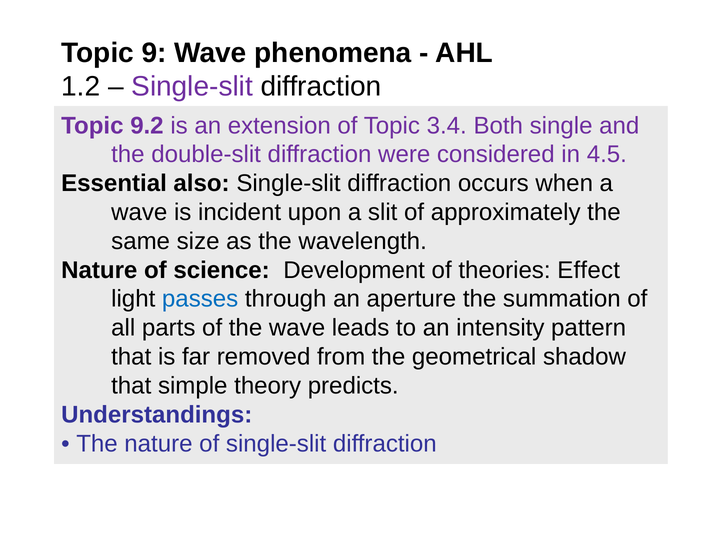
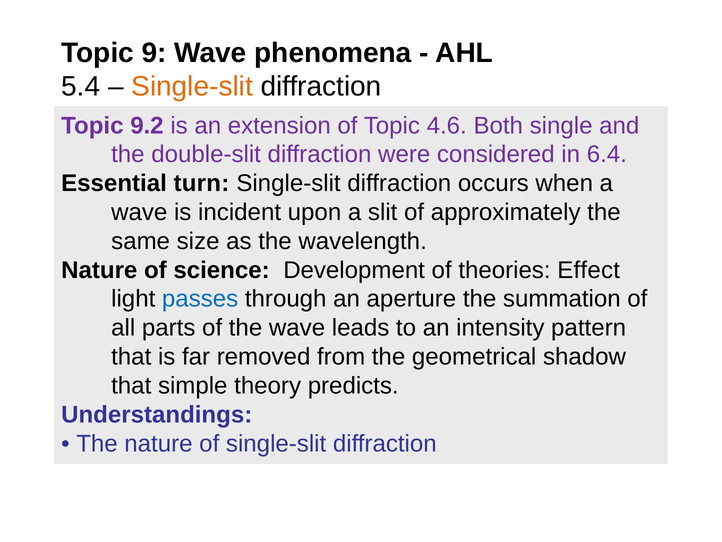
1.2: 1.2 -> 5.4
Single-slit at (192, 87) colour: purple -> orange
3.4: 3.4 -> 4.6
4.5: 4.5 -> 6.4
also: also -> turn
